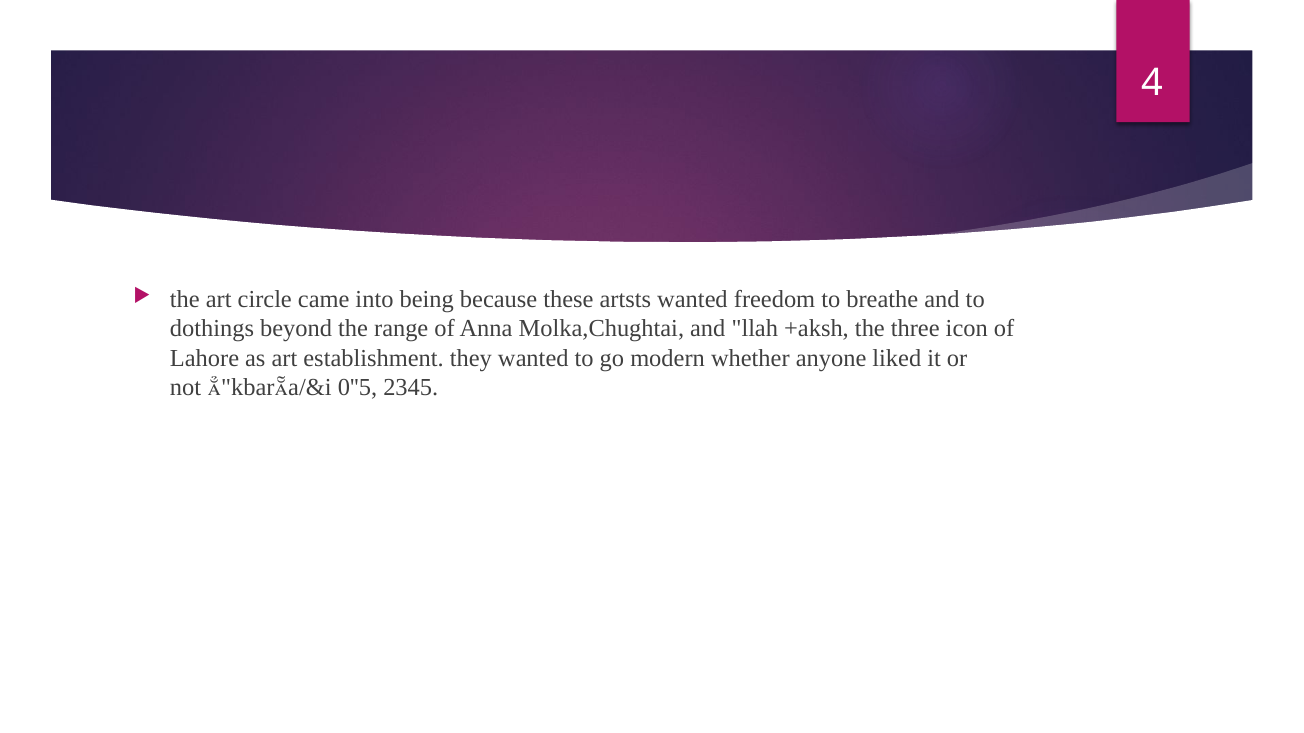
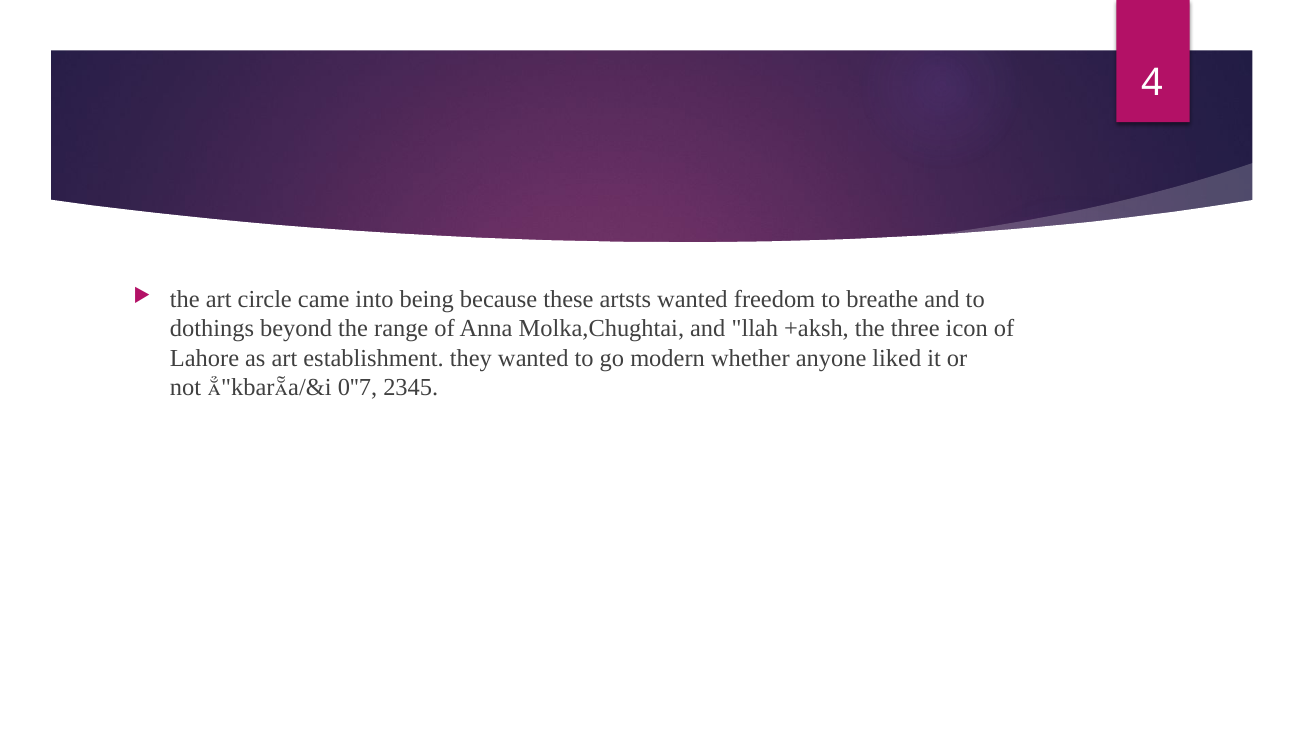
0''5: 0''5 -> 0''7
